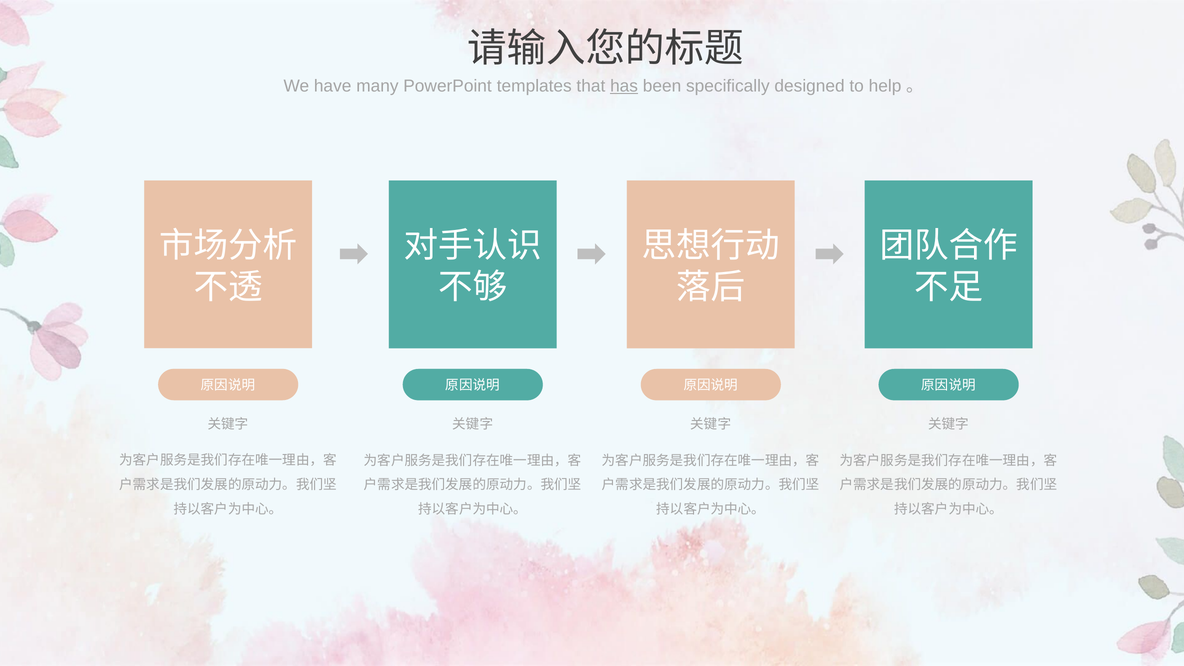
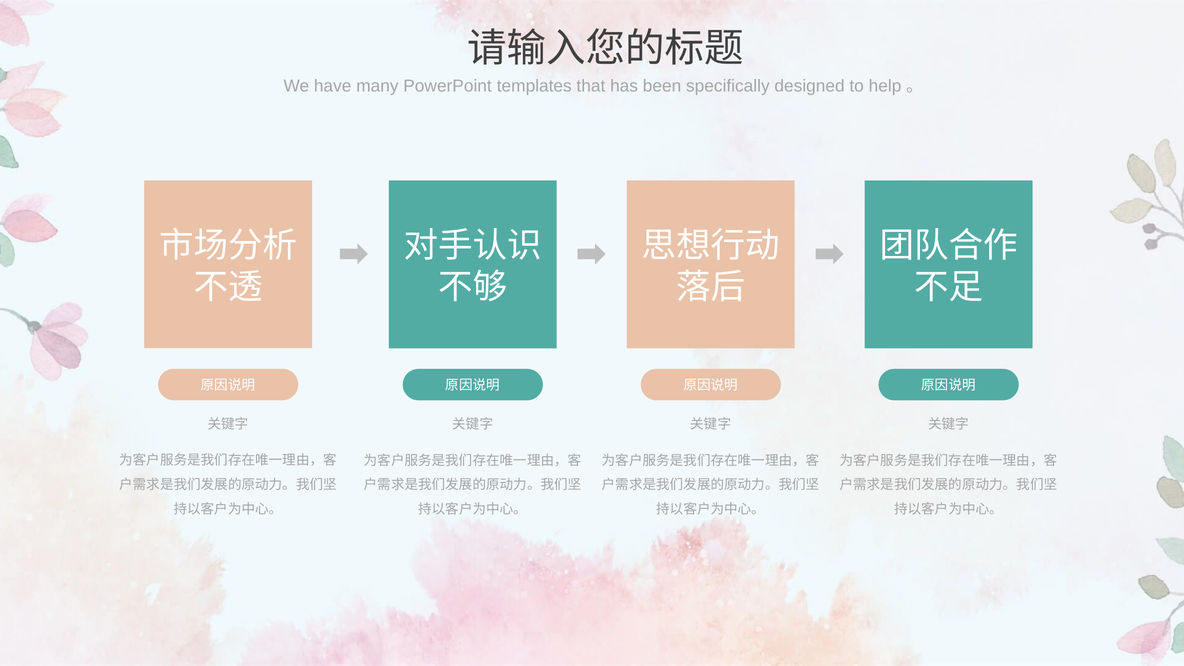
has underline: present -> none
